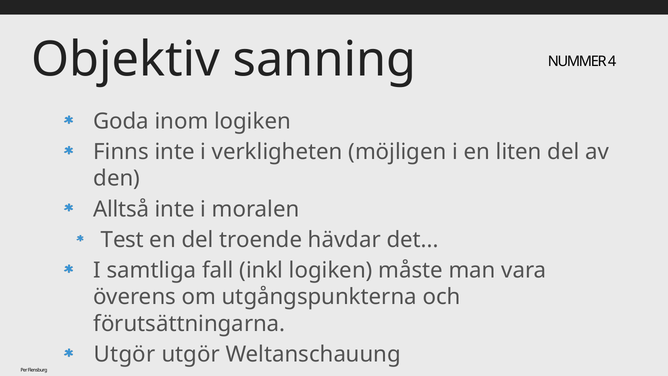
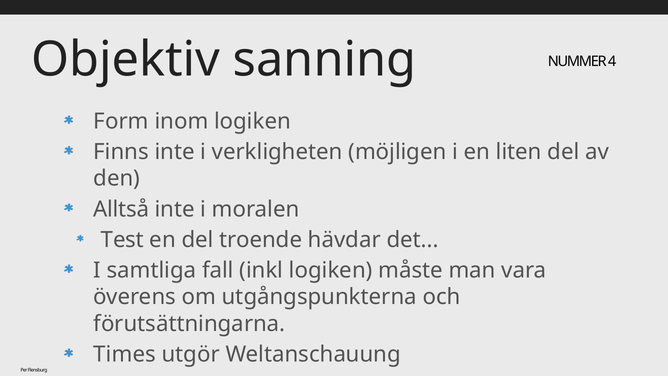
Goda: Goda -> Form
Utgör at (125, 354): Utgör -> Times
